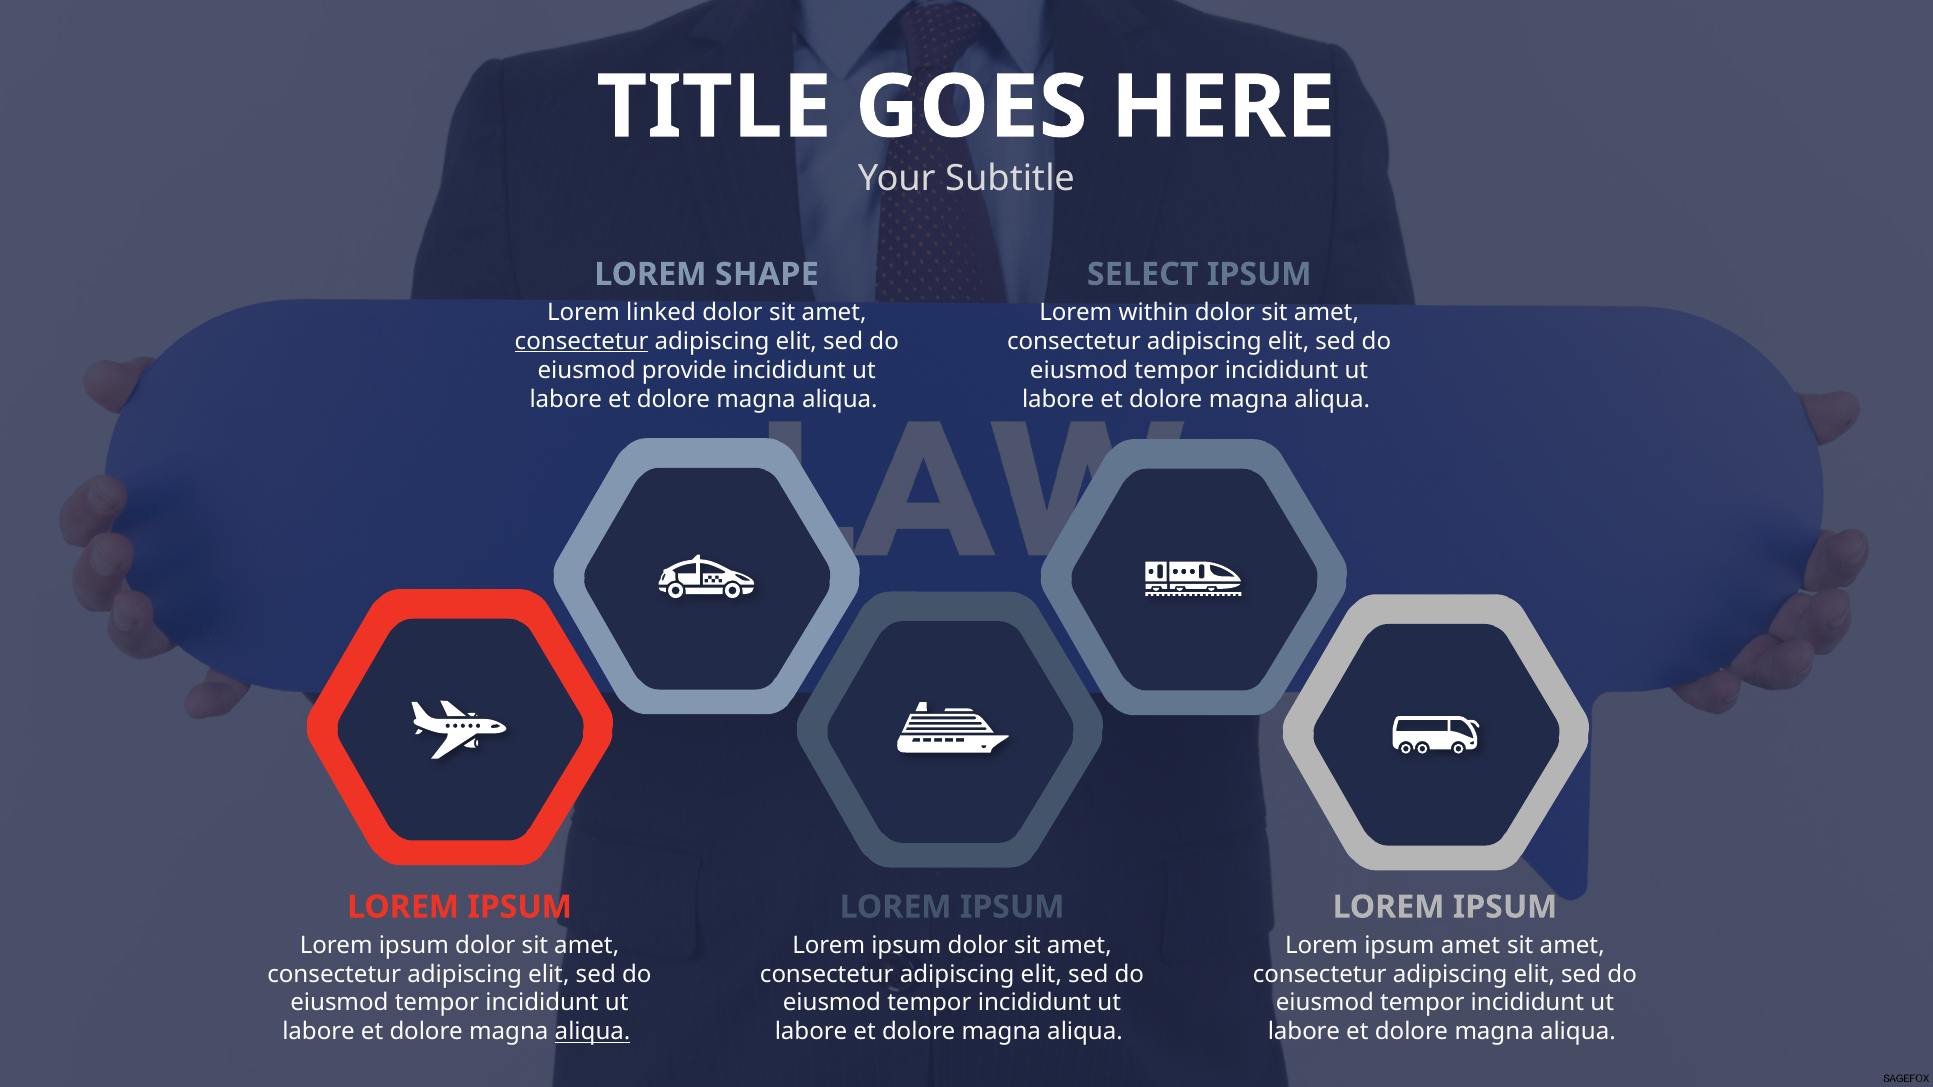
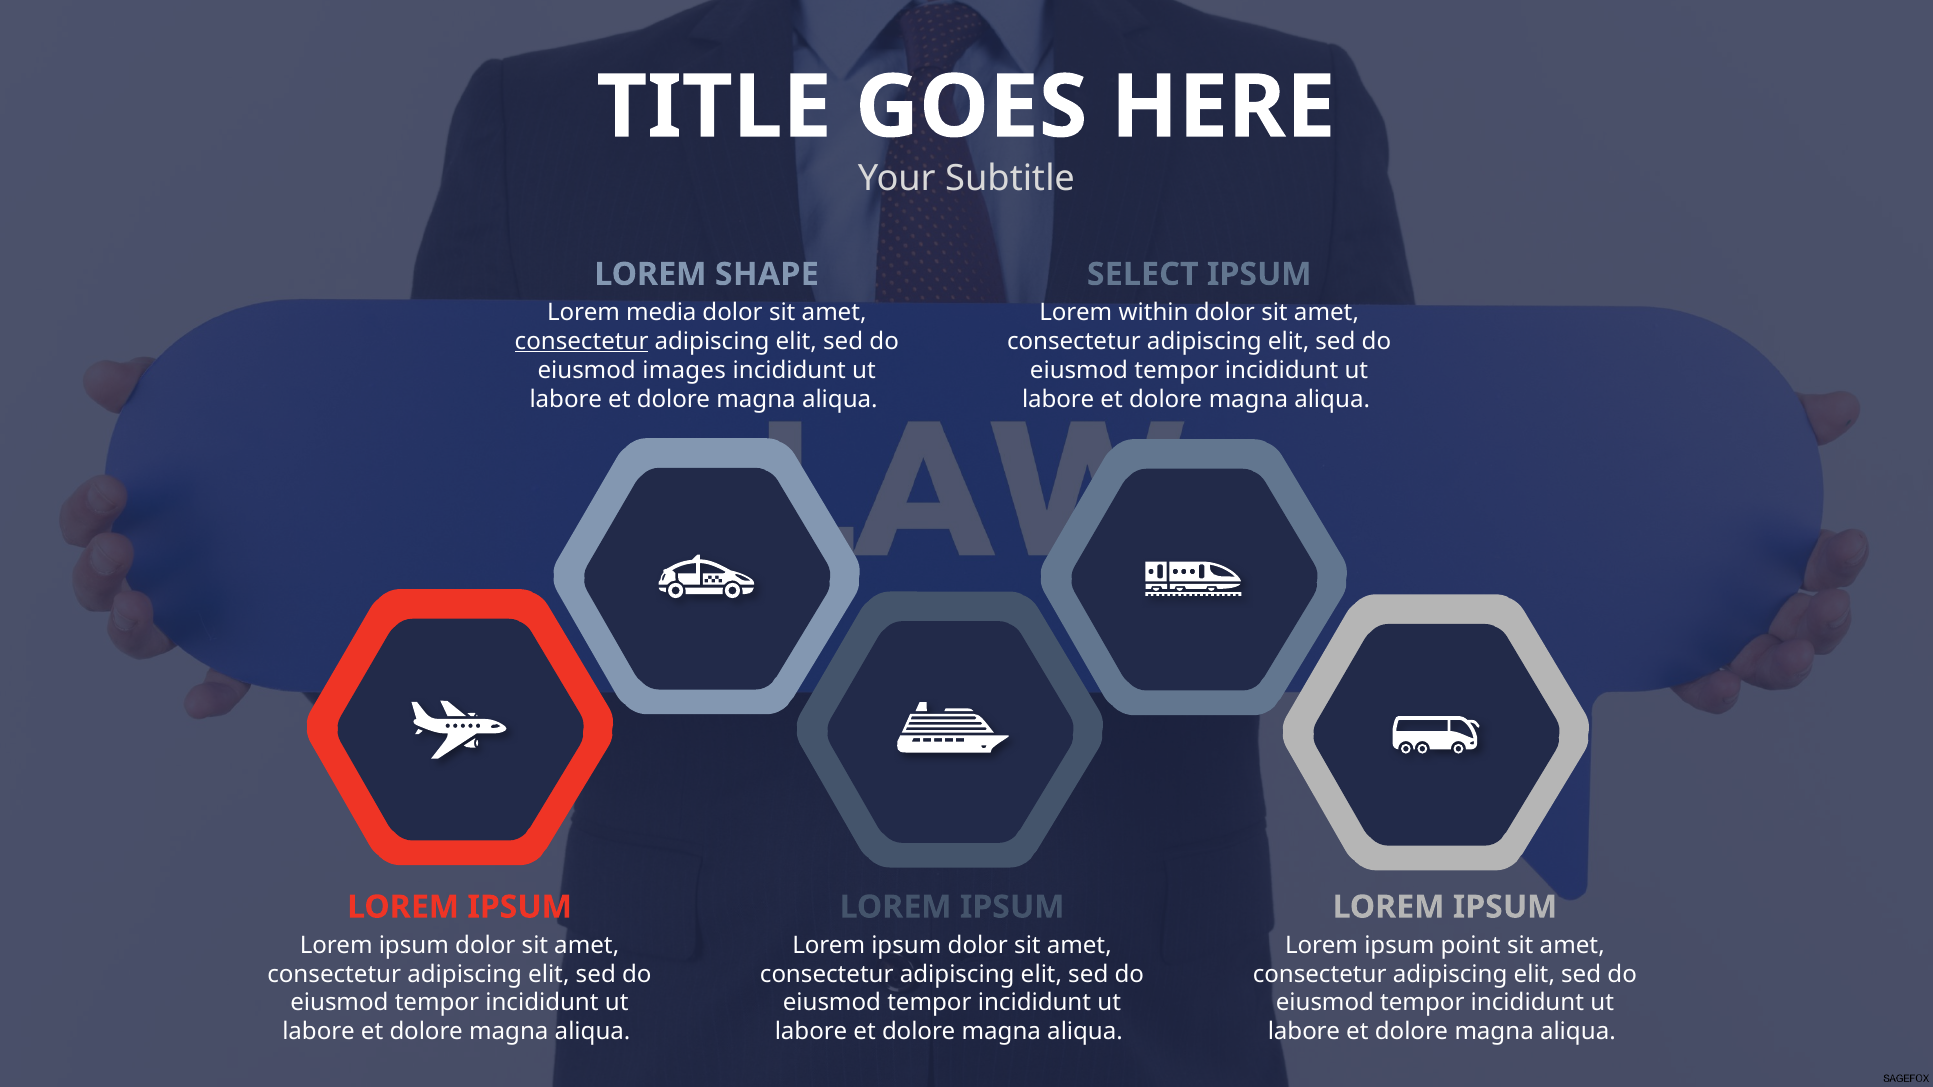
linked: linked -> media
provide: provide -> images
ipsum amet: amet -> point
aliqua at (593, 1032) underline: present -> none
